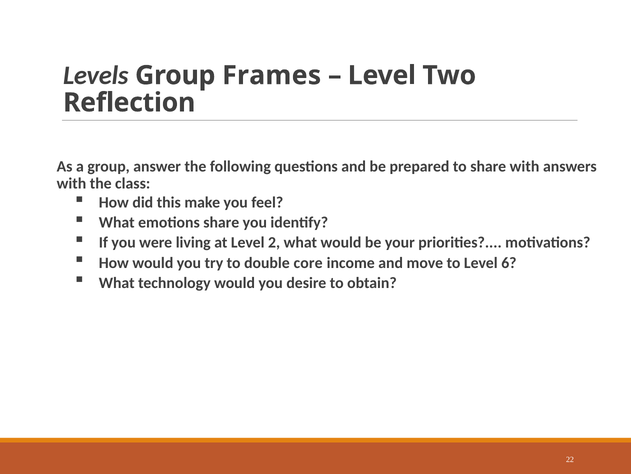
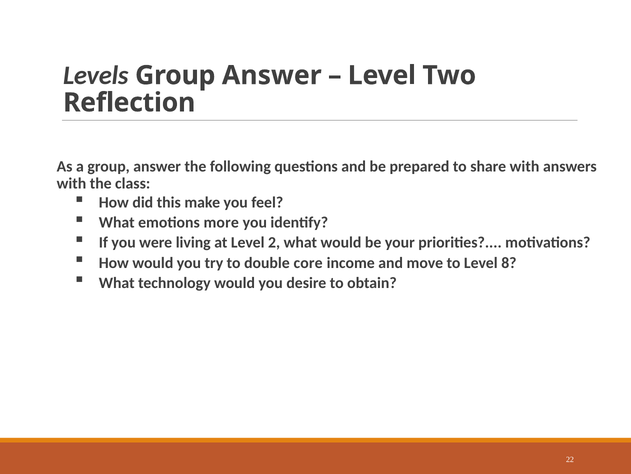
Levels Group Frames: Frames -> Answer
emotions share: share -> more
6: 6 -> 8
